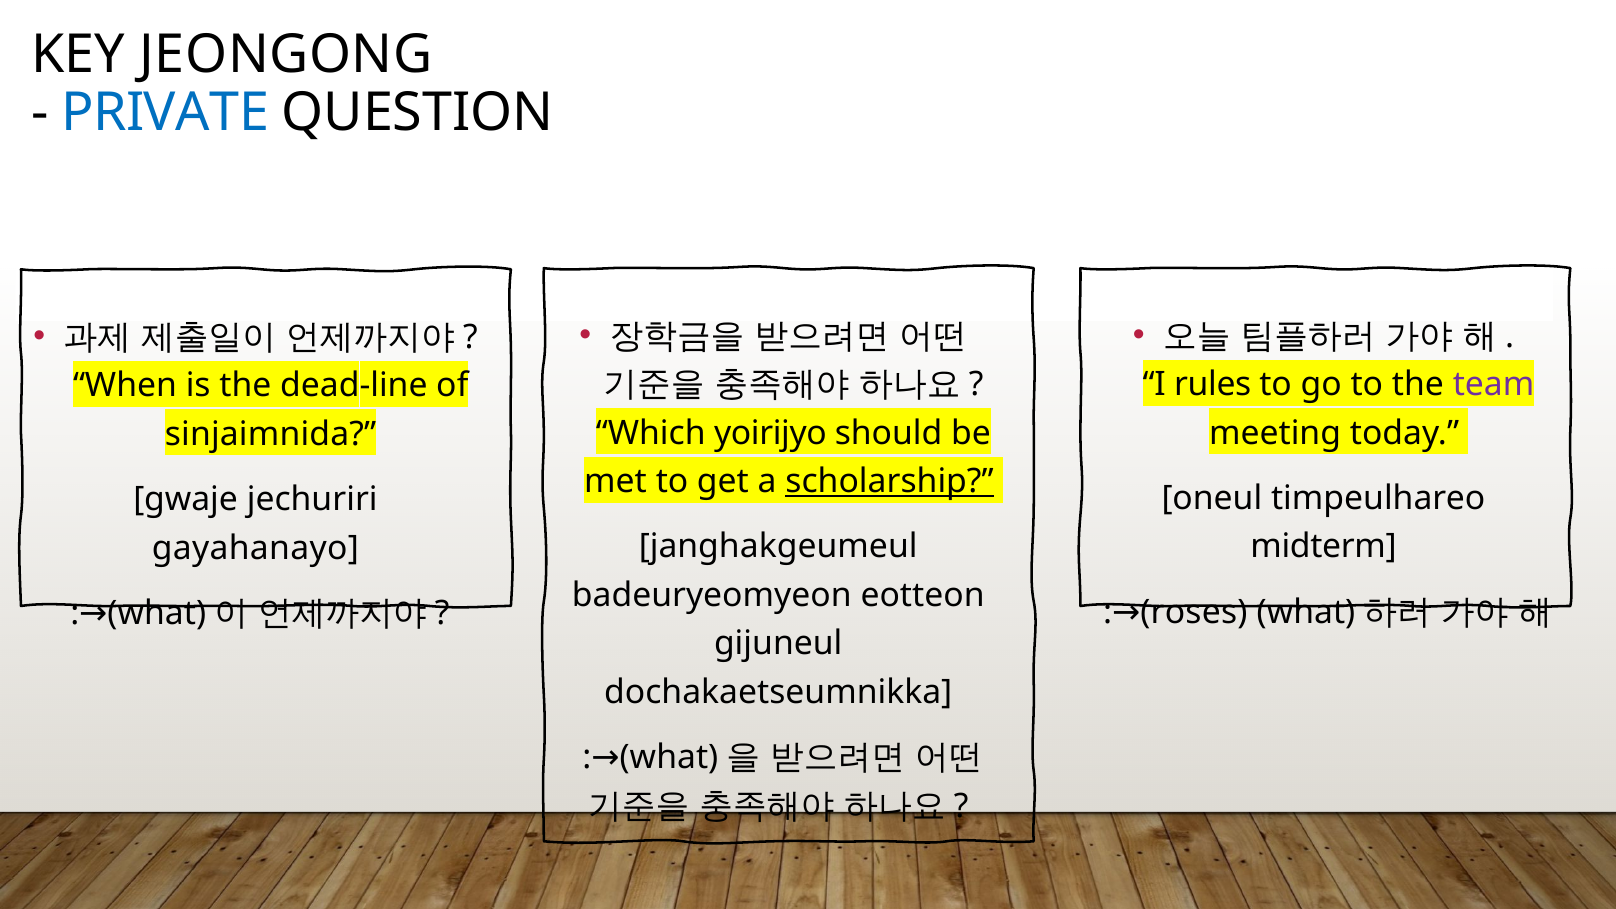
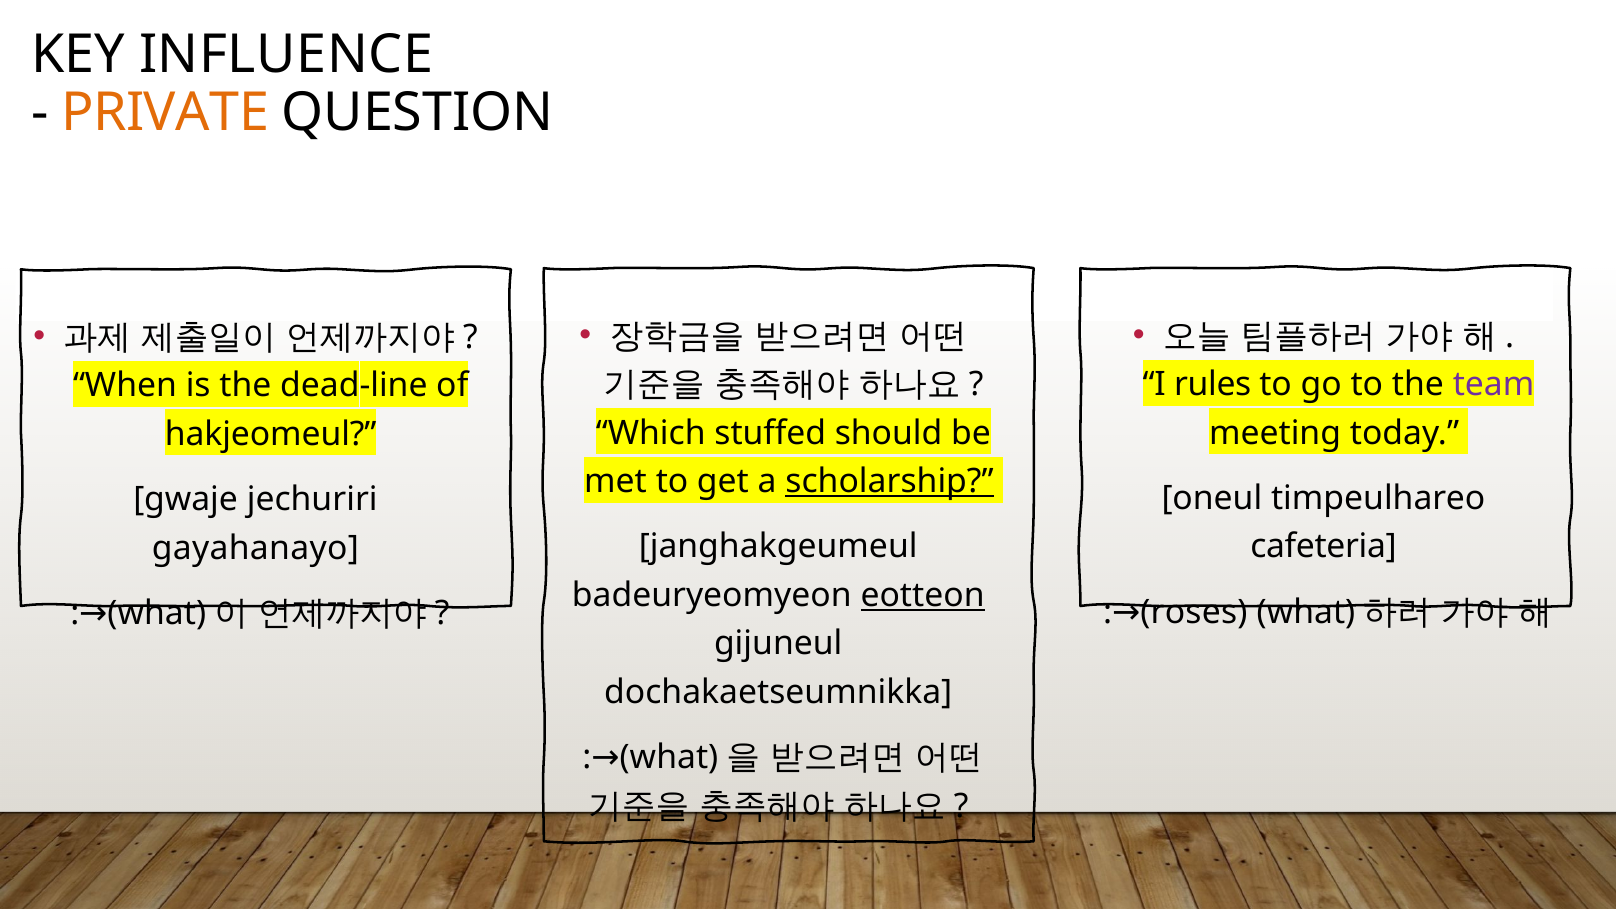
JEONGONG: JEONGONG -> INFLUENCE
PRIVATE colour: blue -> orange
yoirijyo: yoirijyo -> stuffed
sinjaimnida: sinjaimnida -> hakjeomeul
midterm: midterm -> cafeteria
eotteon underline: none -> present
